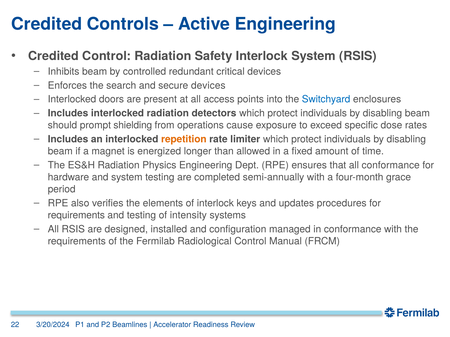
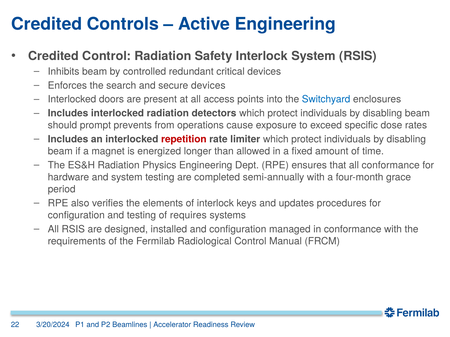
shielding: shielding -> prevents
repetition colour: orange -> red
requirements at (76, 215): requirements -> configuration
intensity: intensity -> requires
